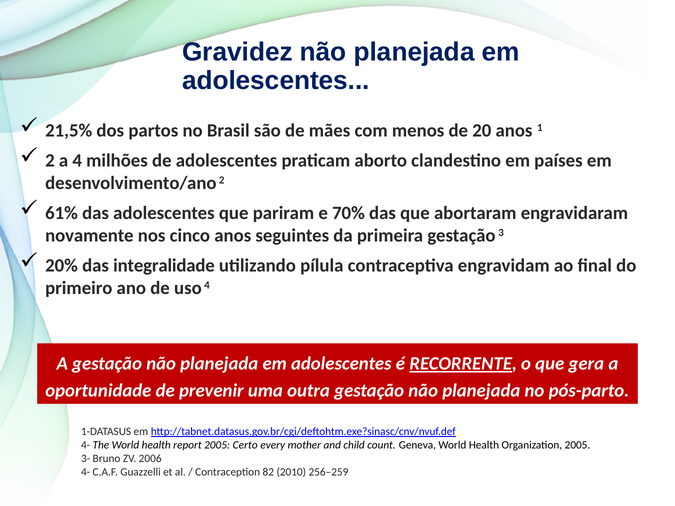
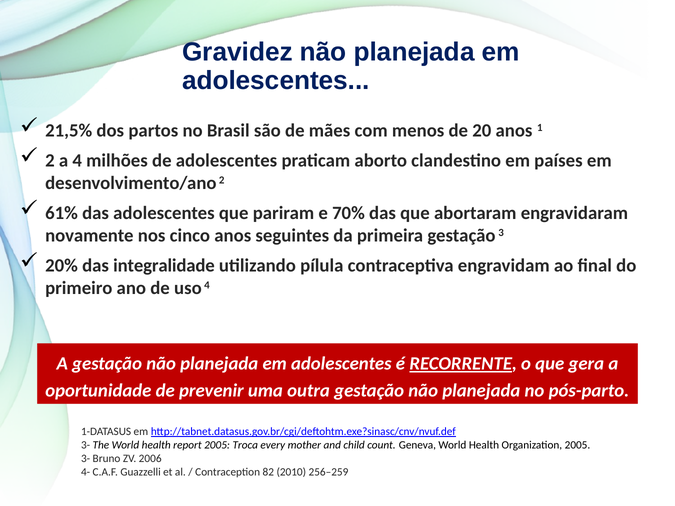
4- at (86, 445): 4- -> 3-
Certo: Certo -> Troca
